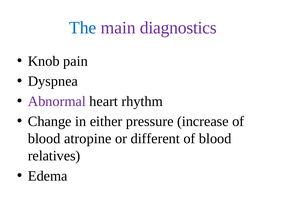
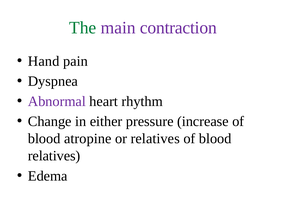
The colour: blue -> green
diagnostics: diagnostics -> contraction
Knob: Knob -> Hand
or different: different -> relatives
